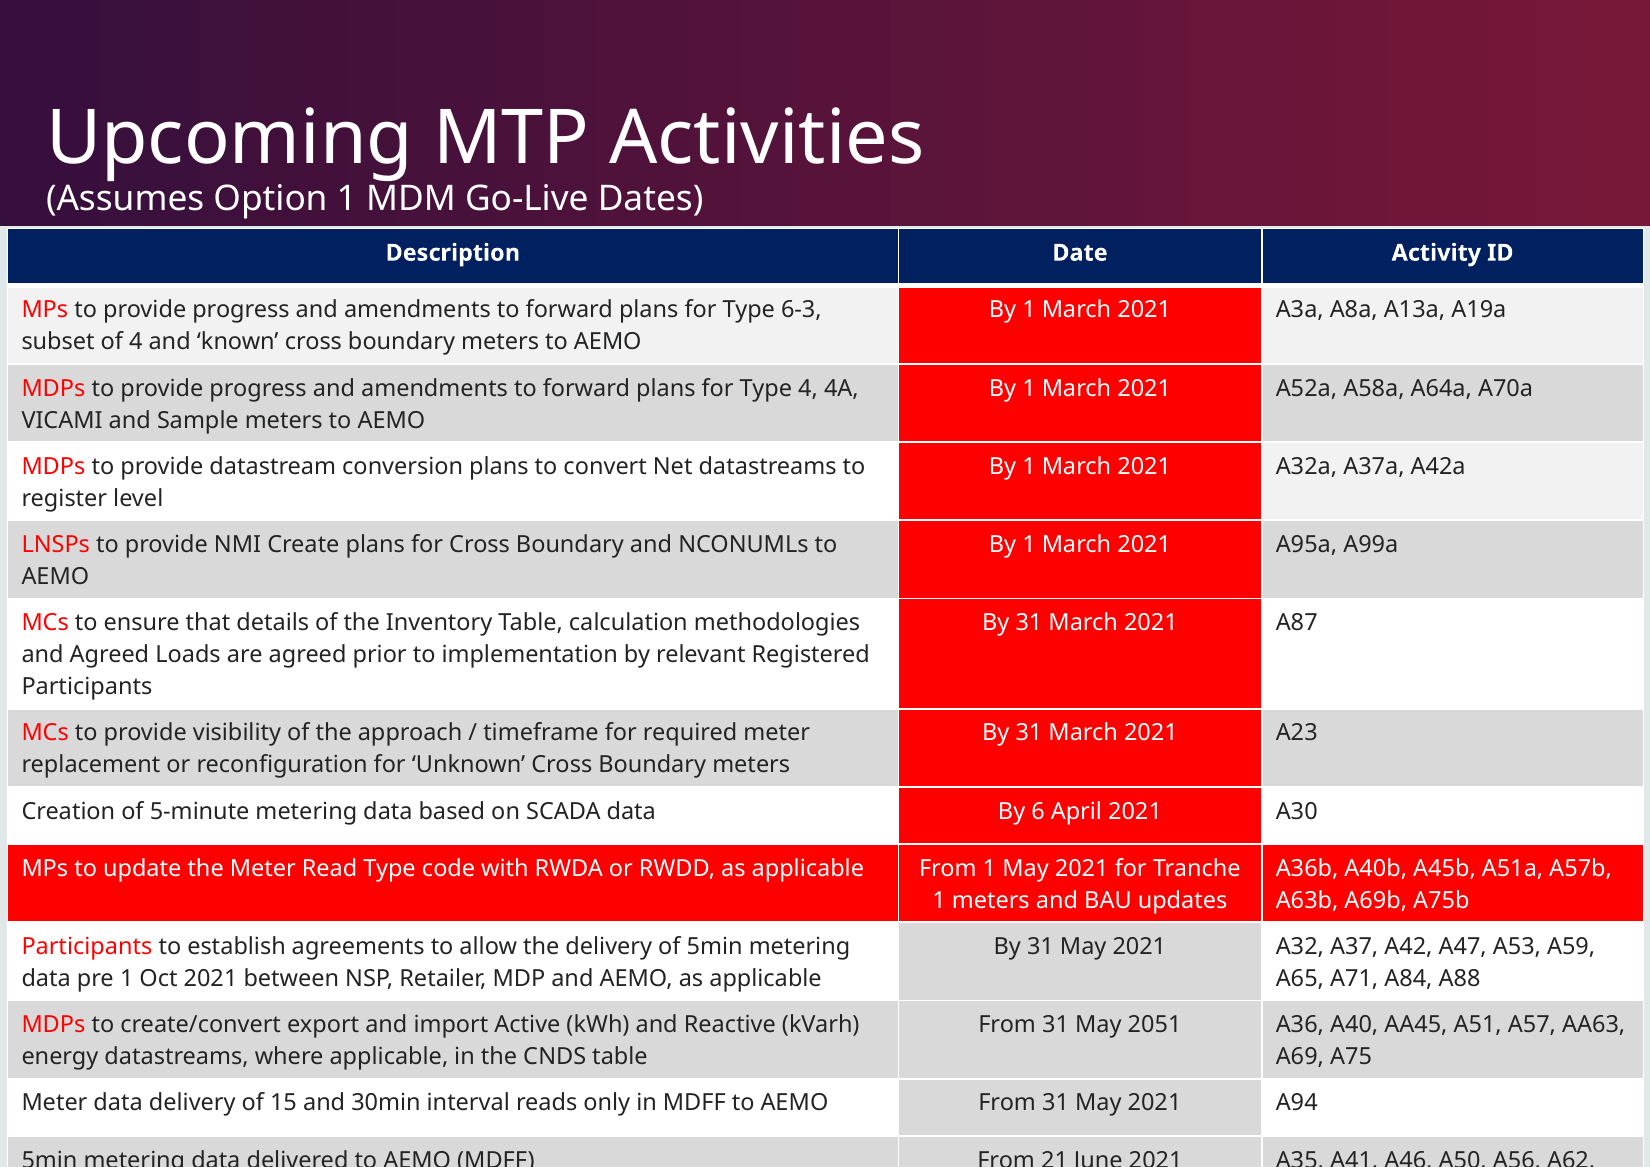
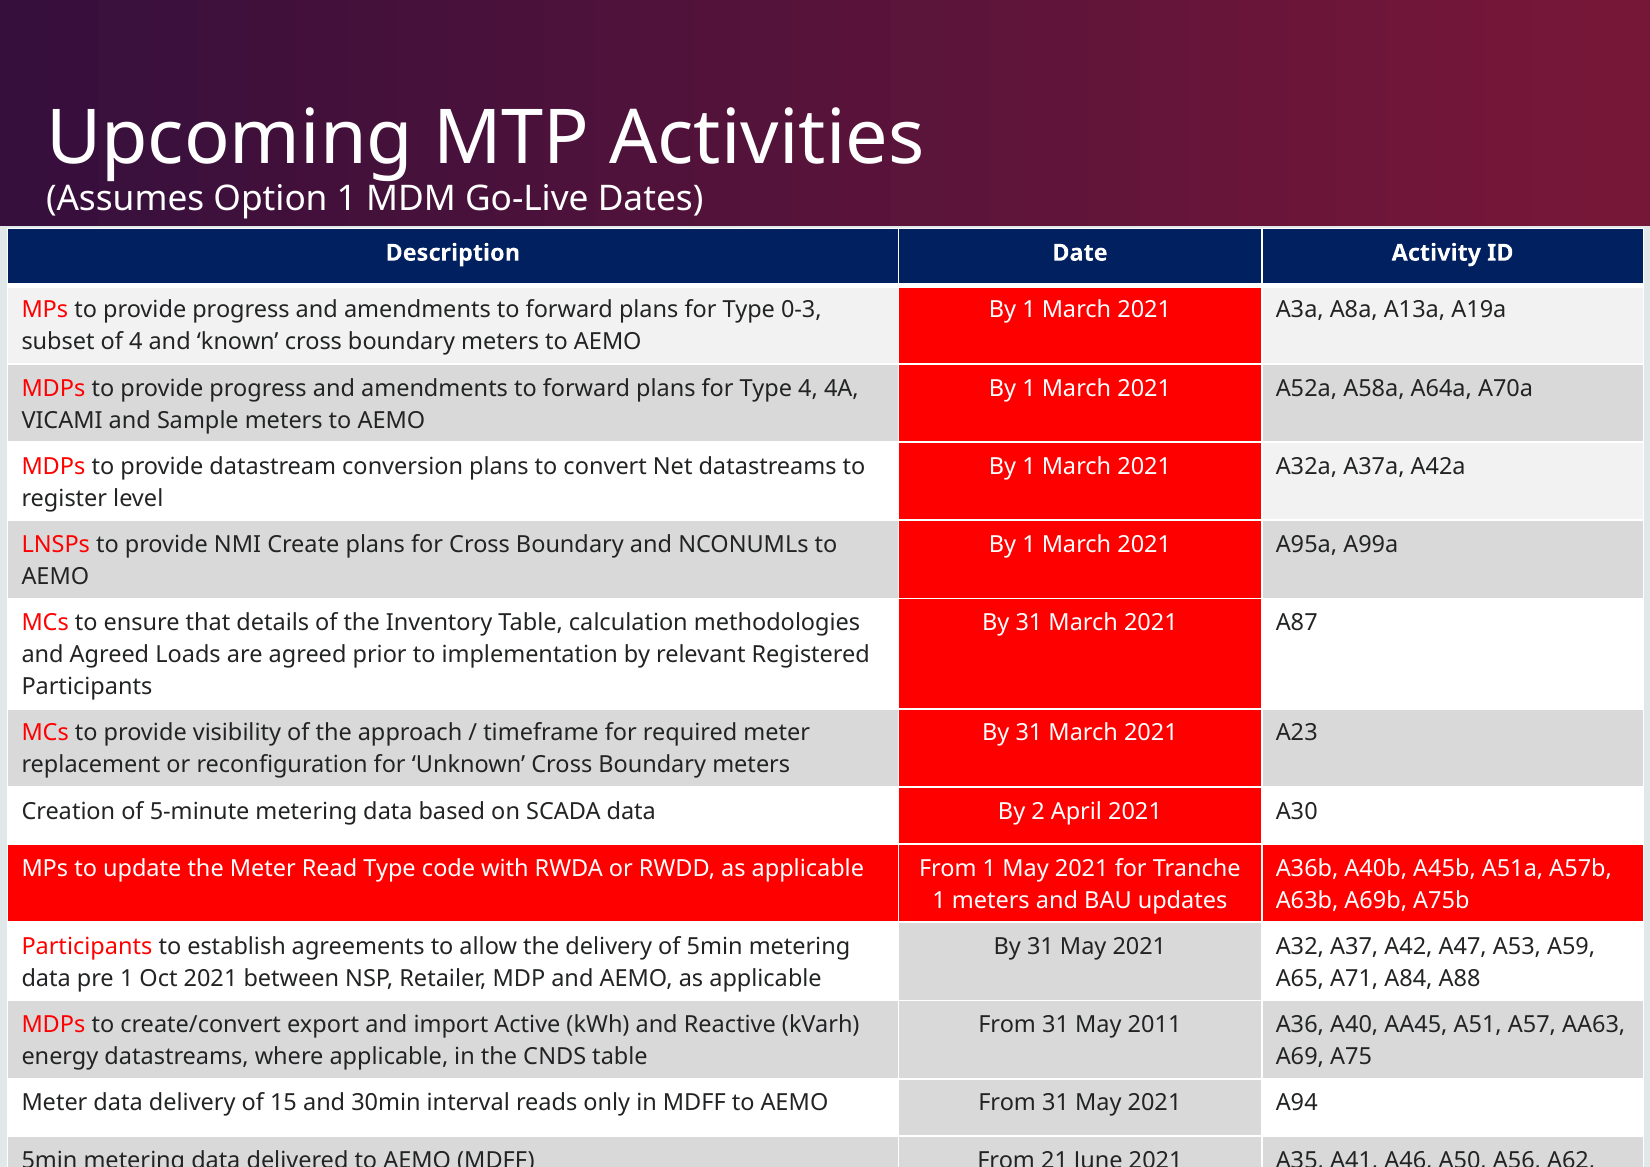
6-3: 6-3 -> 0-3
6: 6 -> 2
2051: 2051 -> 2011
